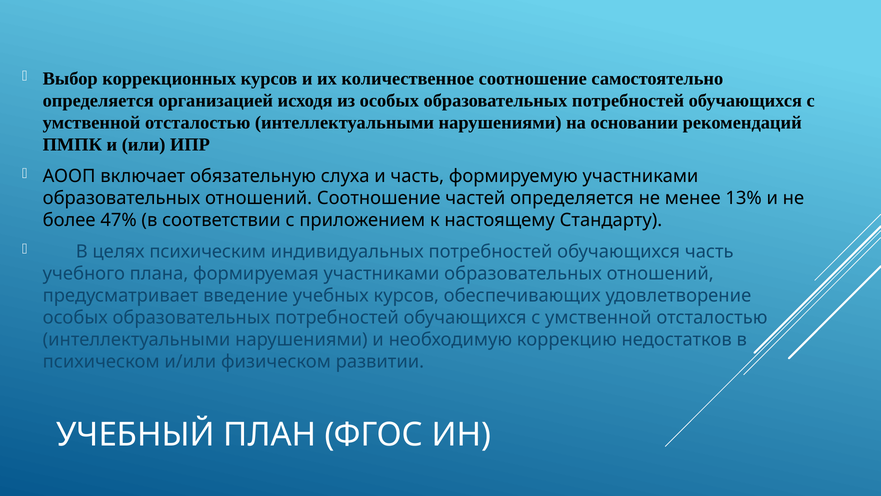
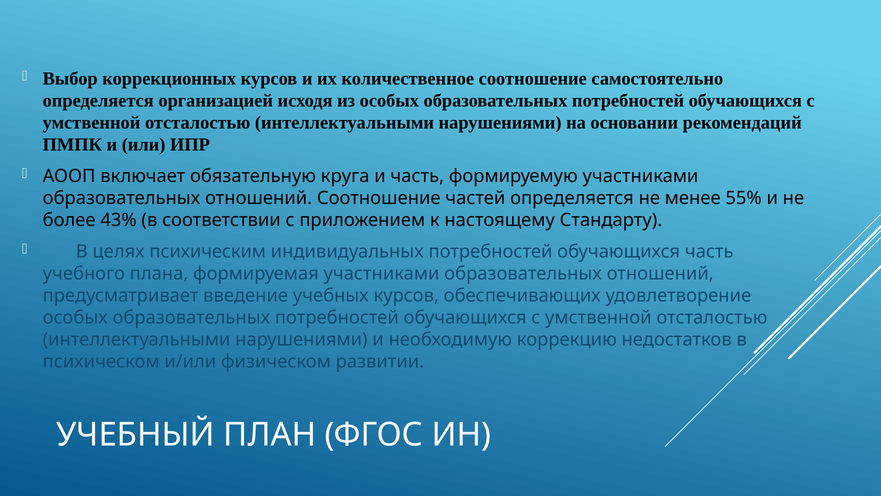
слуха: слуха -> круга
13%: 13% -> 55%
47%: 47% -> 43%
